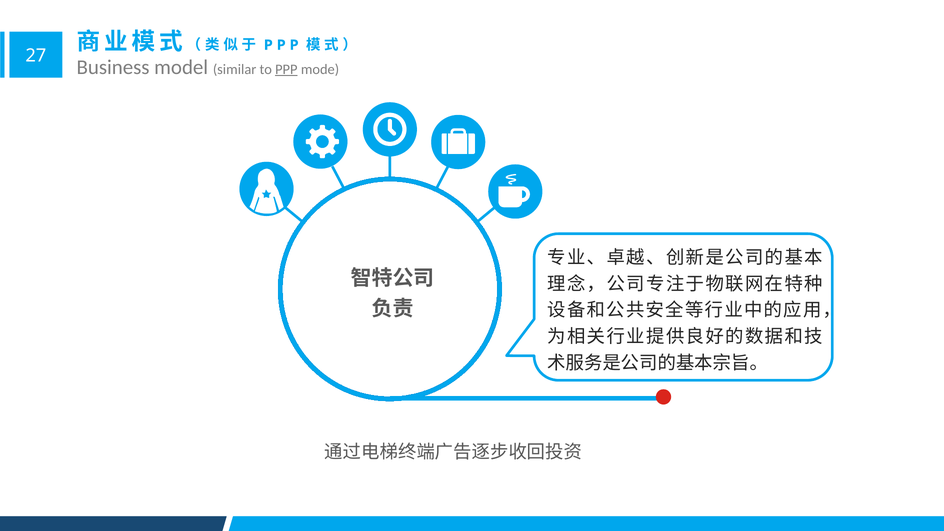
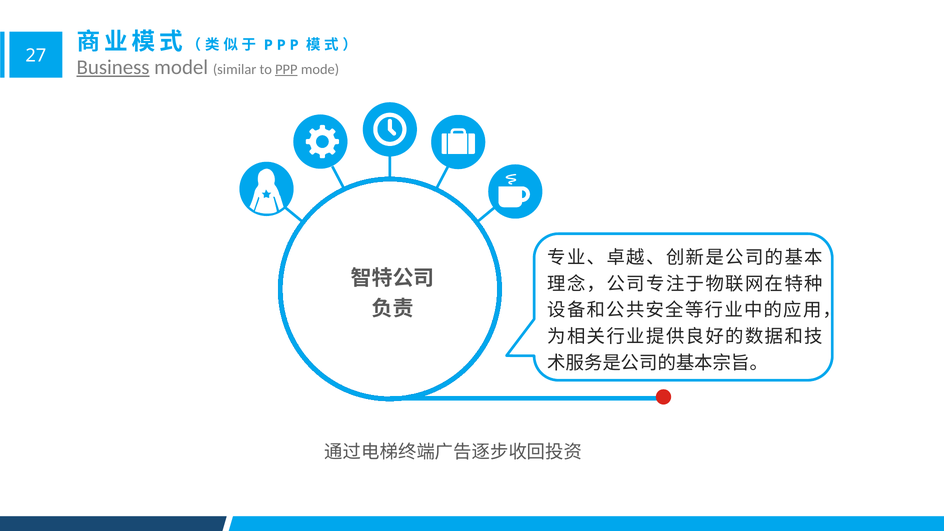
Business underline: none -> present
